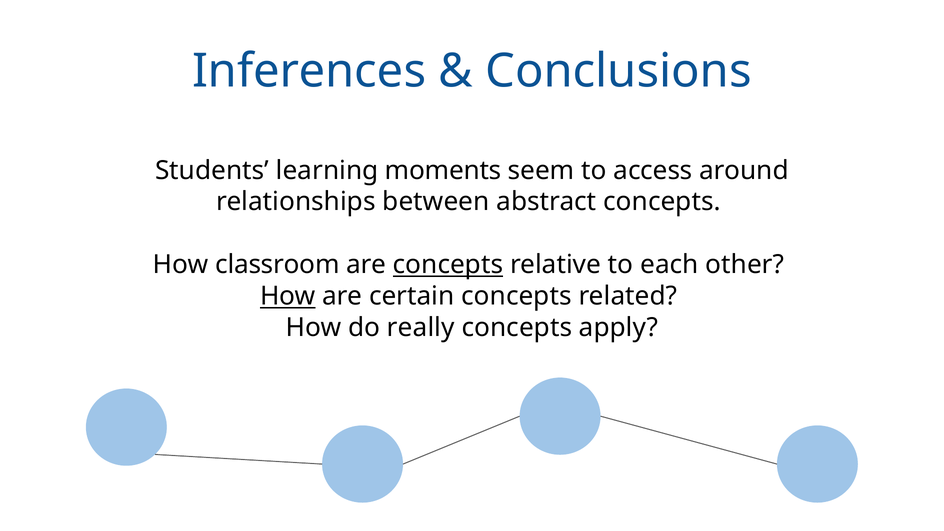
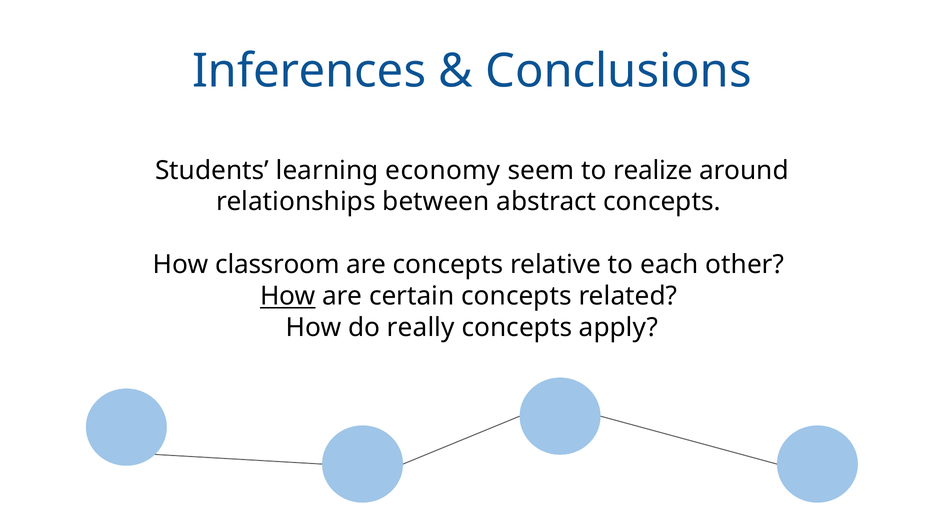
moments: moments -> economy
access: access -> realize
concepts at (448, 265) underline: present -> none
